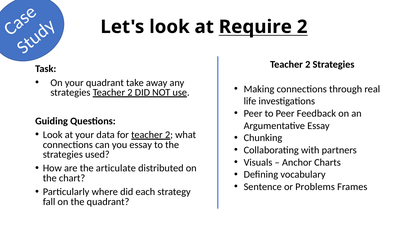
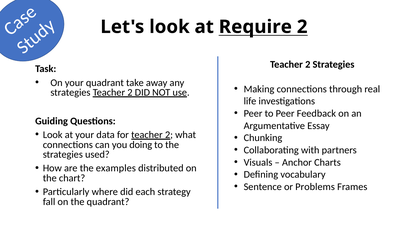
you essay: essay -> doing
articulate: articulate -> examples
